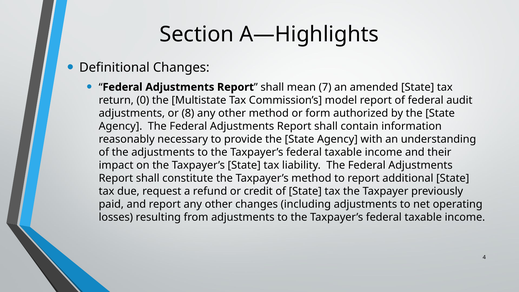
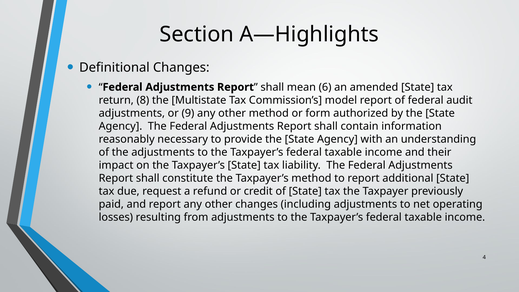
7: 7 -> 6
0: 0 -> 8
8: 8 -> 9
